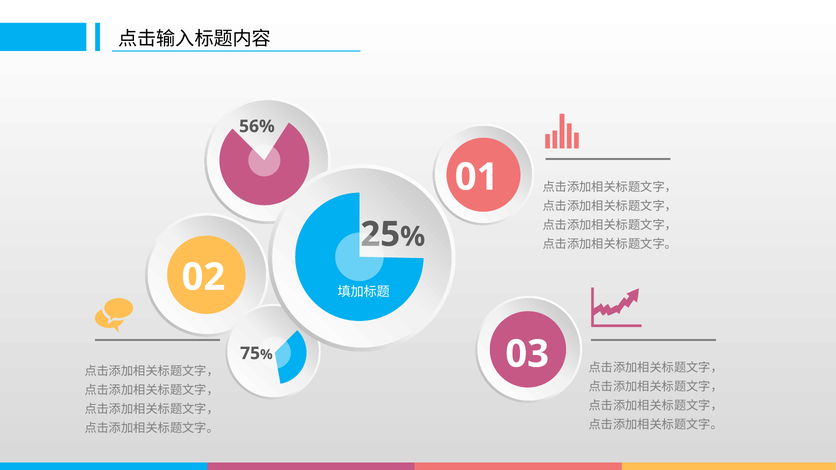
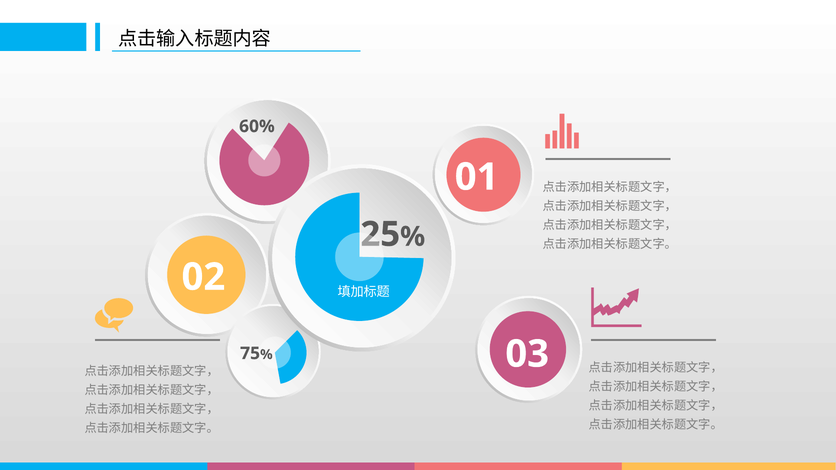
56%: 56% -> 60%
